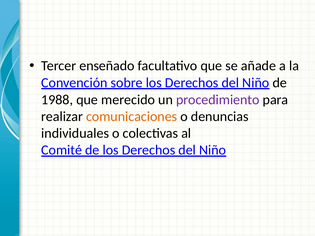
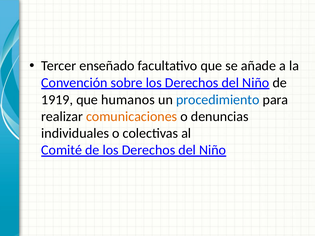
1988: 1988 -> 1919
merecido: merecido -> humanos
procedimiento colour: purple -> blue
